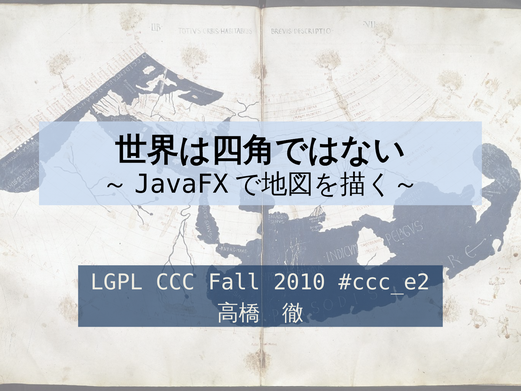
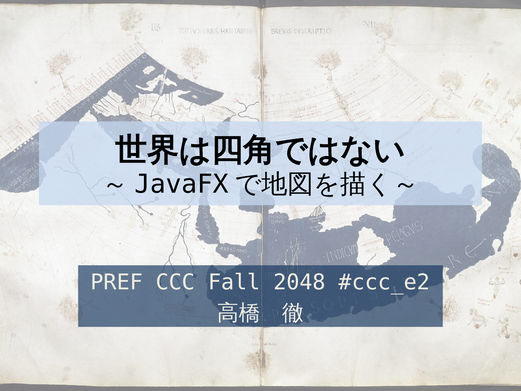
LGPL: LGPL -> PREF
2010: 2010 -> 2048
